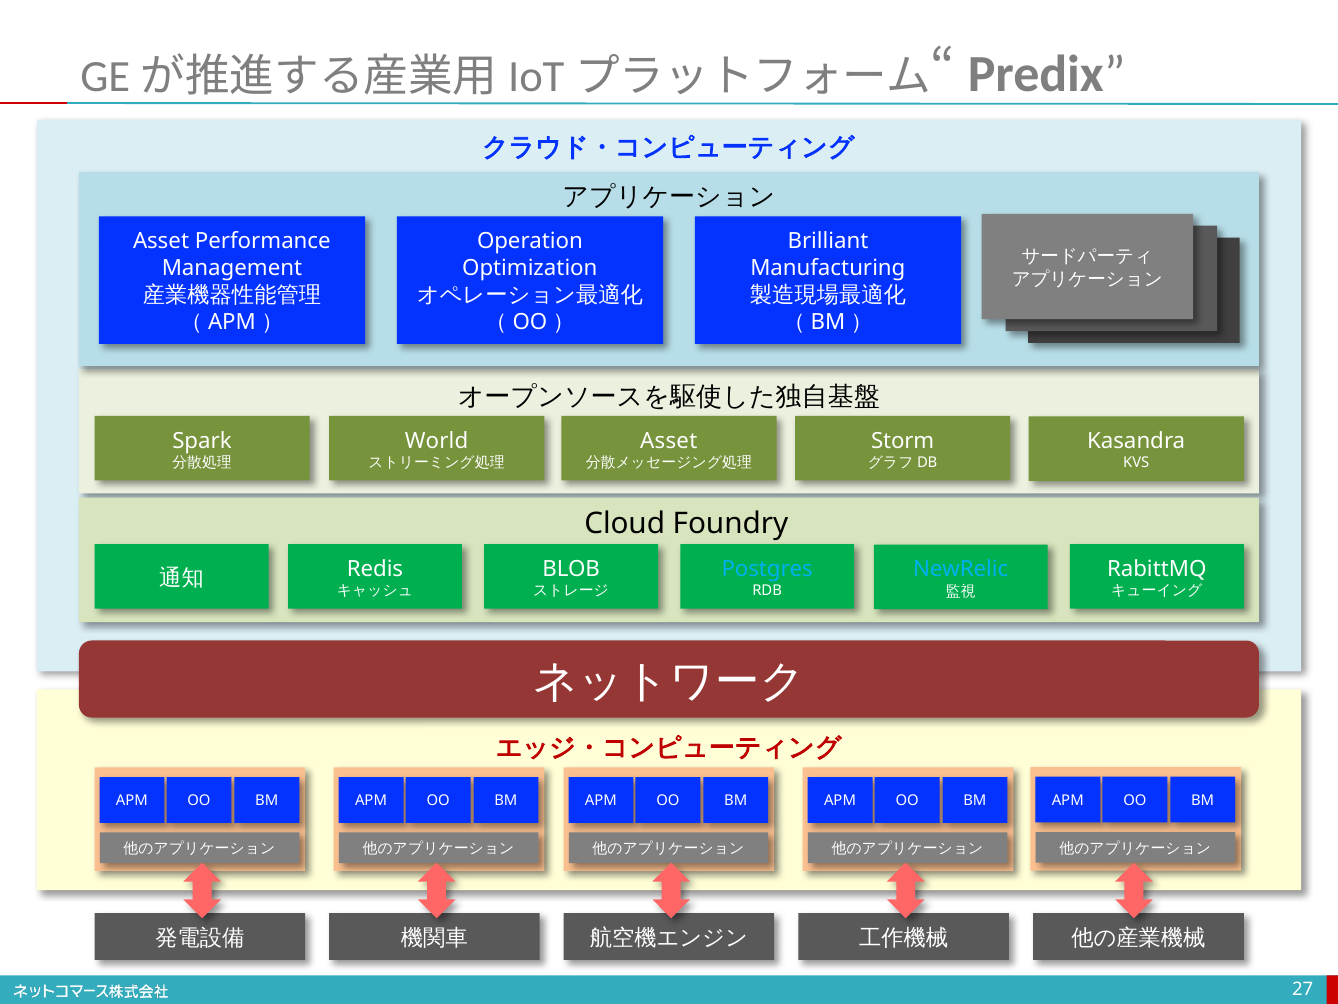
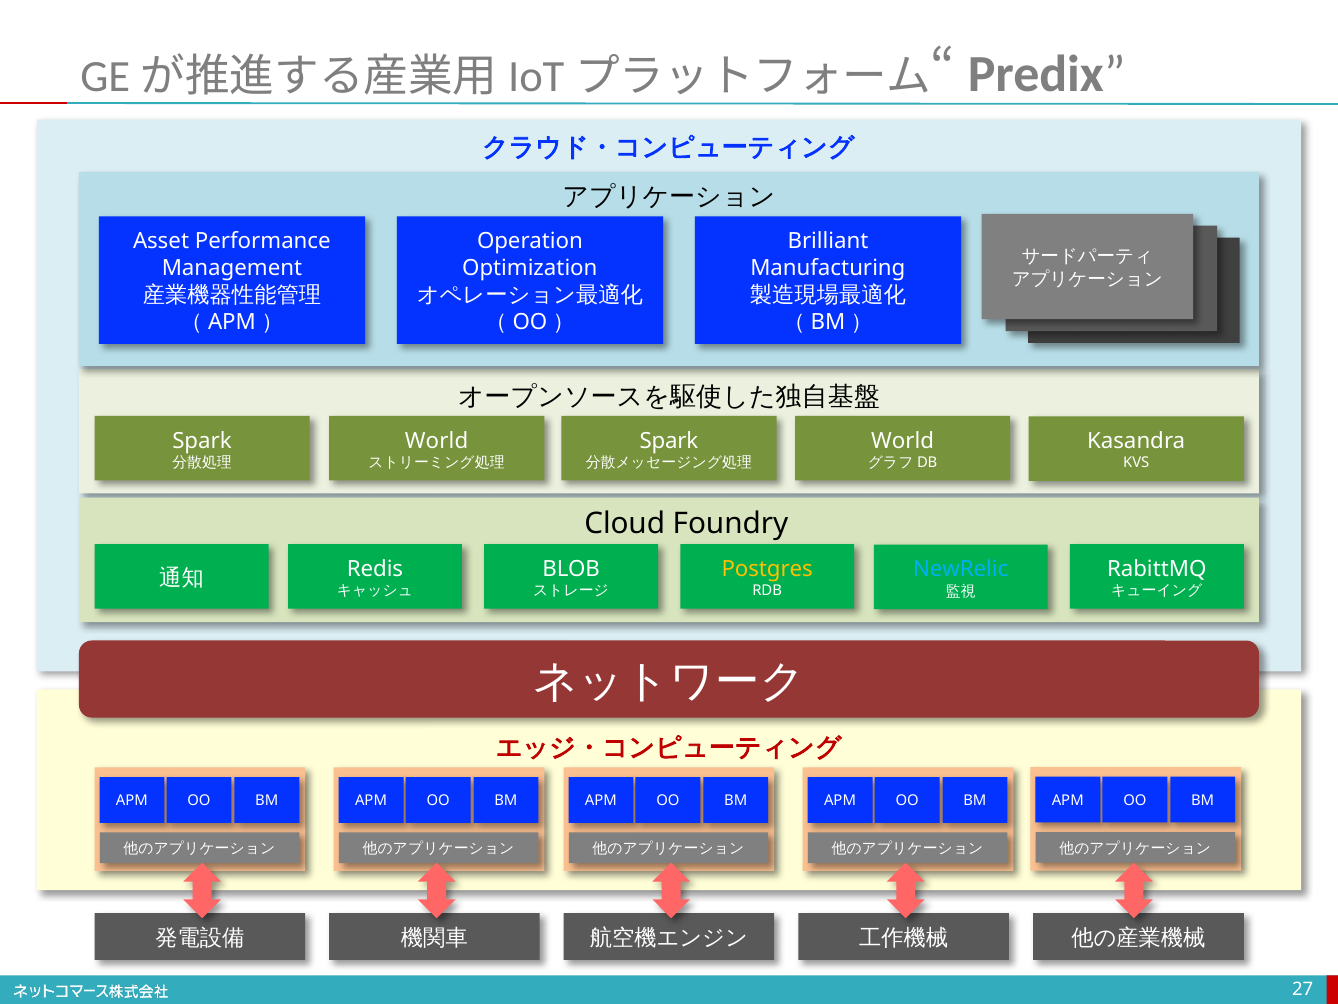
Asset at (669, 441): Asset -> Spark
Storm at (903, 441): Storm -> World
Postgres colour: light blue -> yellow
